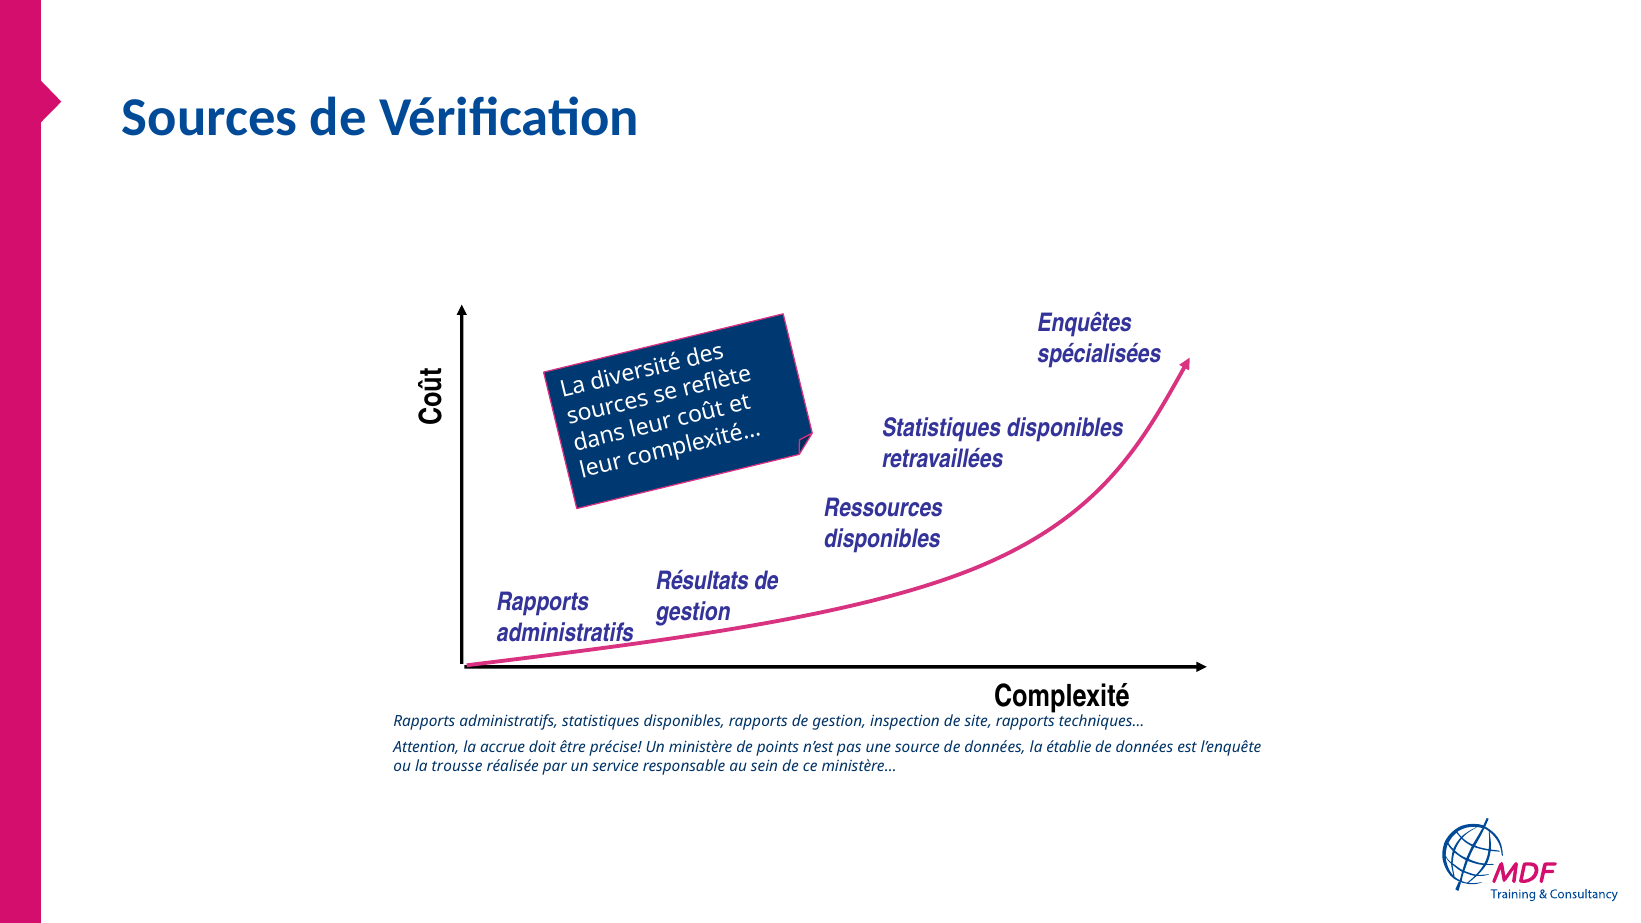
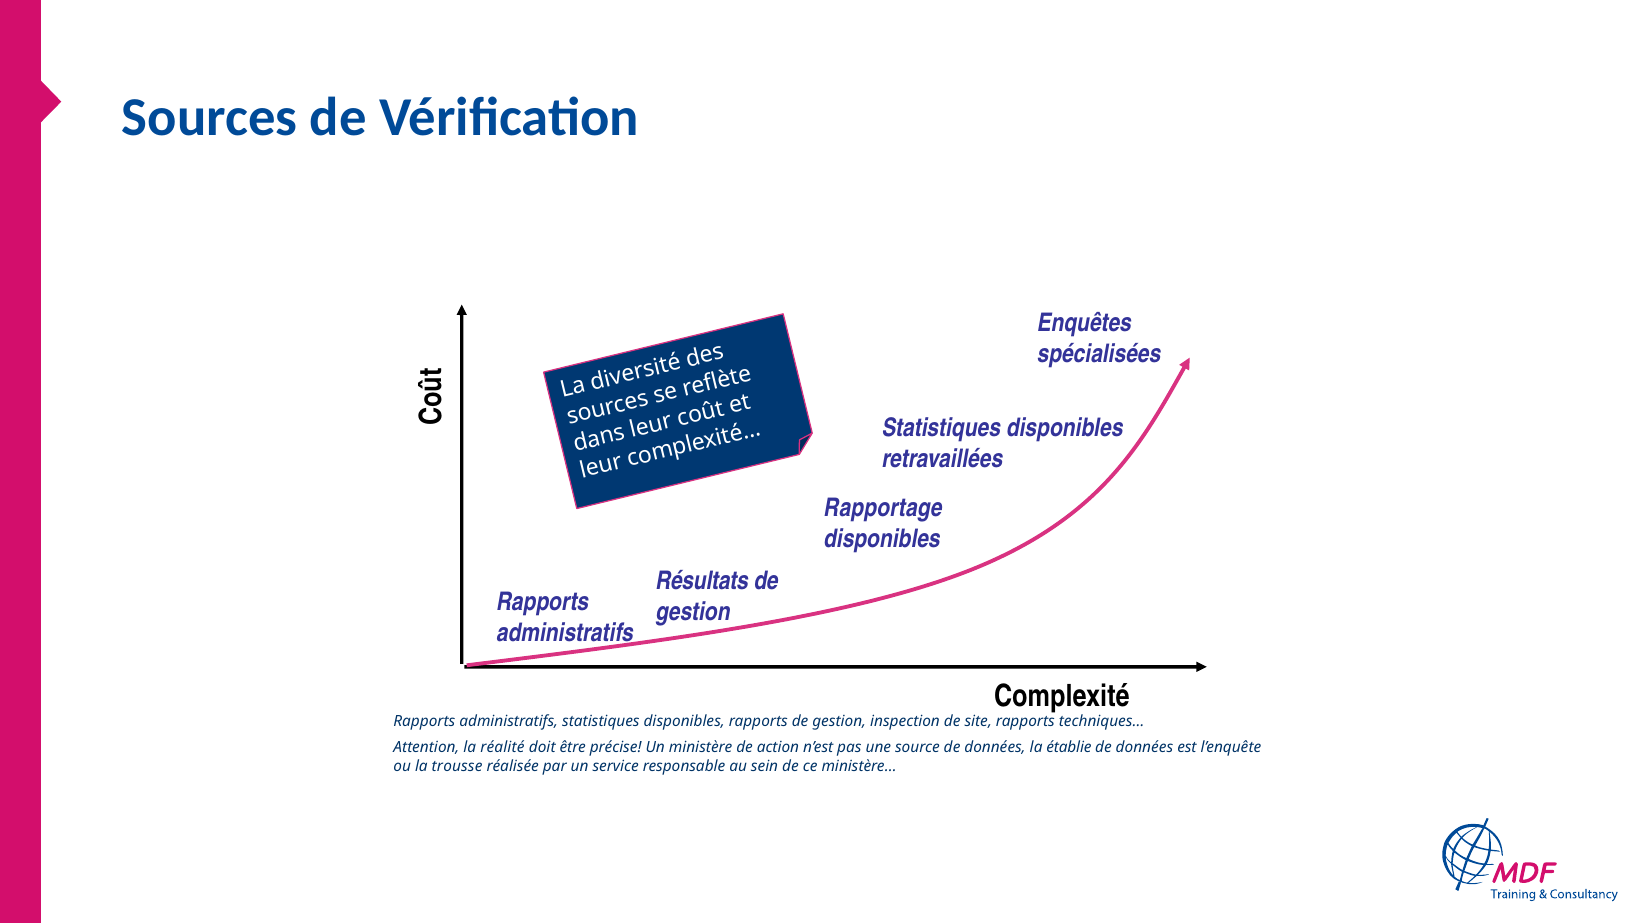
Ressources: Ressources -> Rapportage
accrue: accrue -> réalité
points: points -> action
